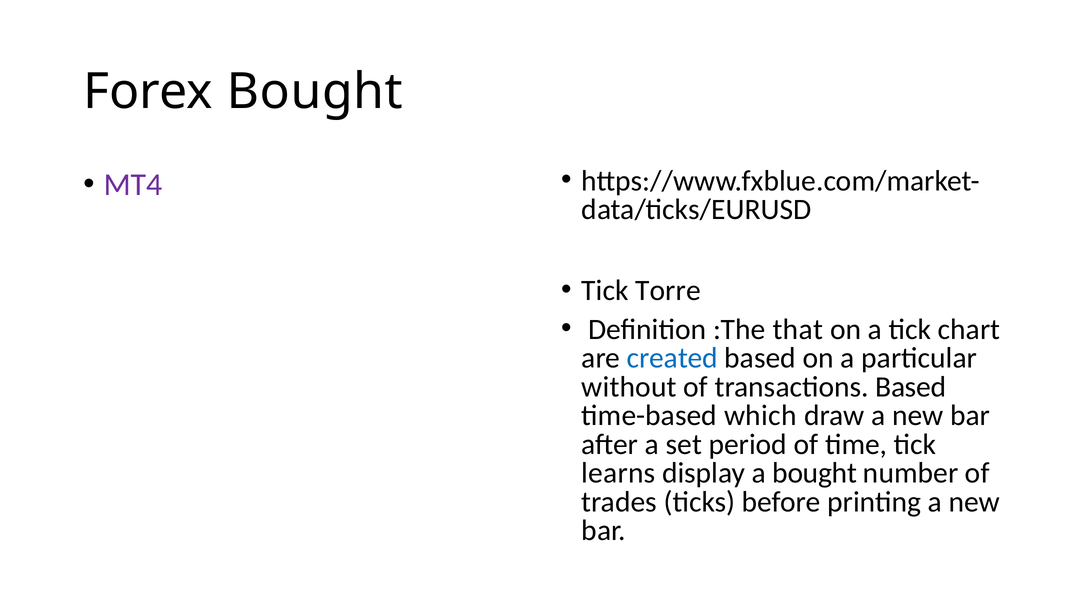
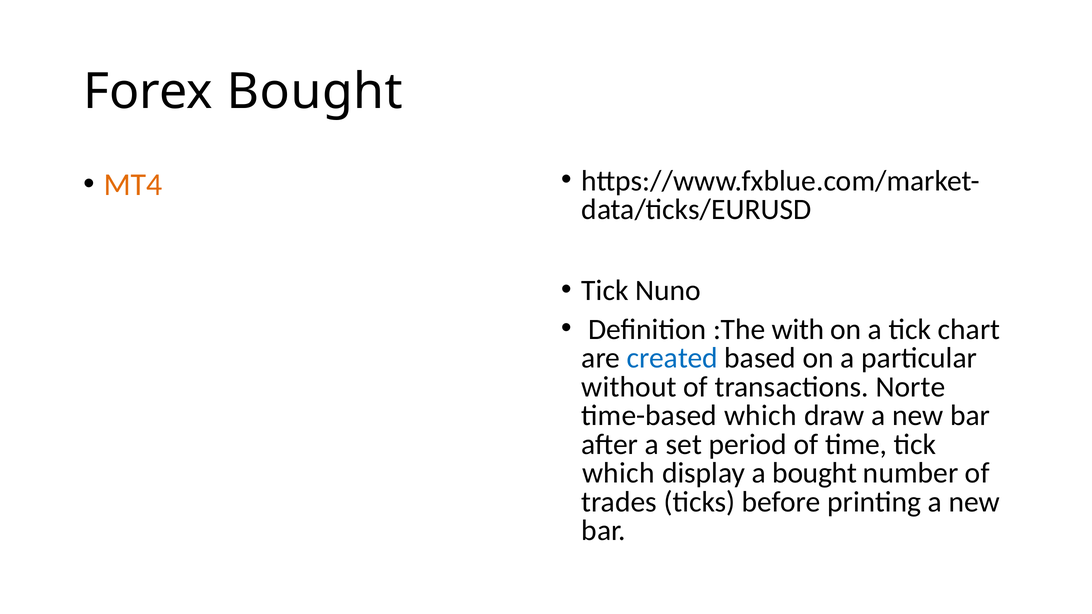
MT4 colour: purple -> orange
Torre: Torre -> Nuno
that: that -> with
transactions Based: Based -> Norte
learns at (618, 473): learns -> which
